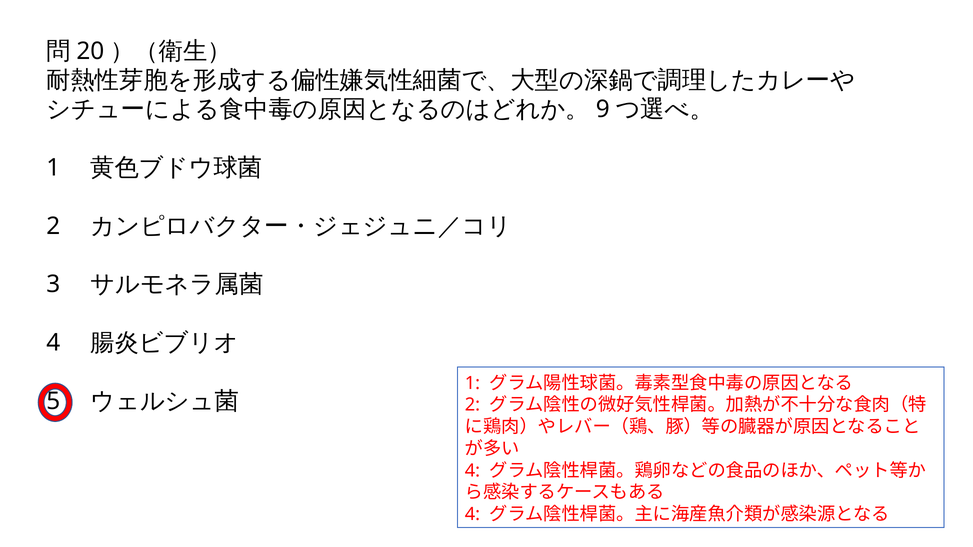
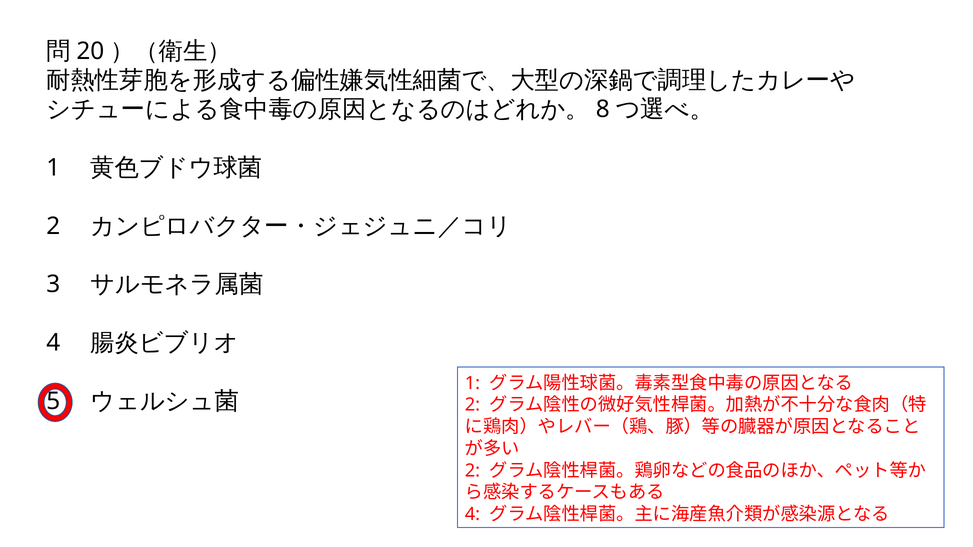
9: 9 -> 8
4 at (472, 471): 4 -> 2
